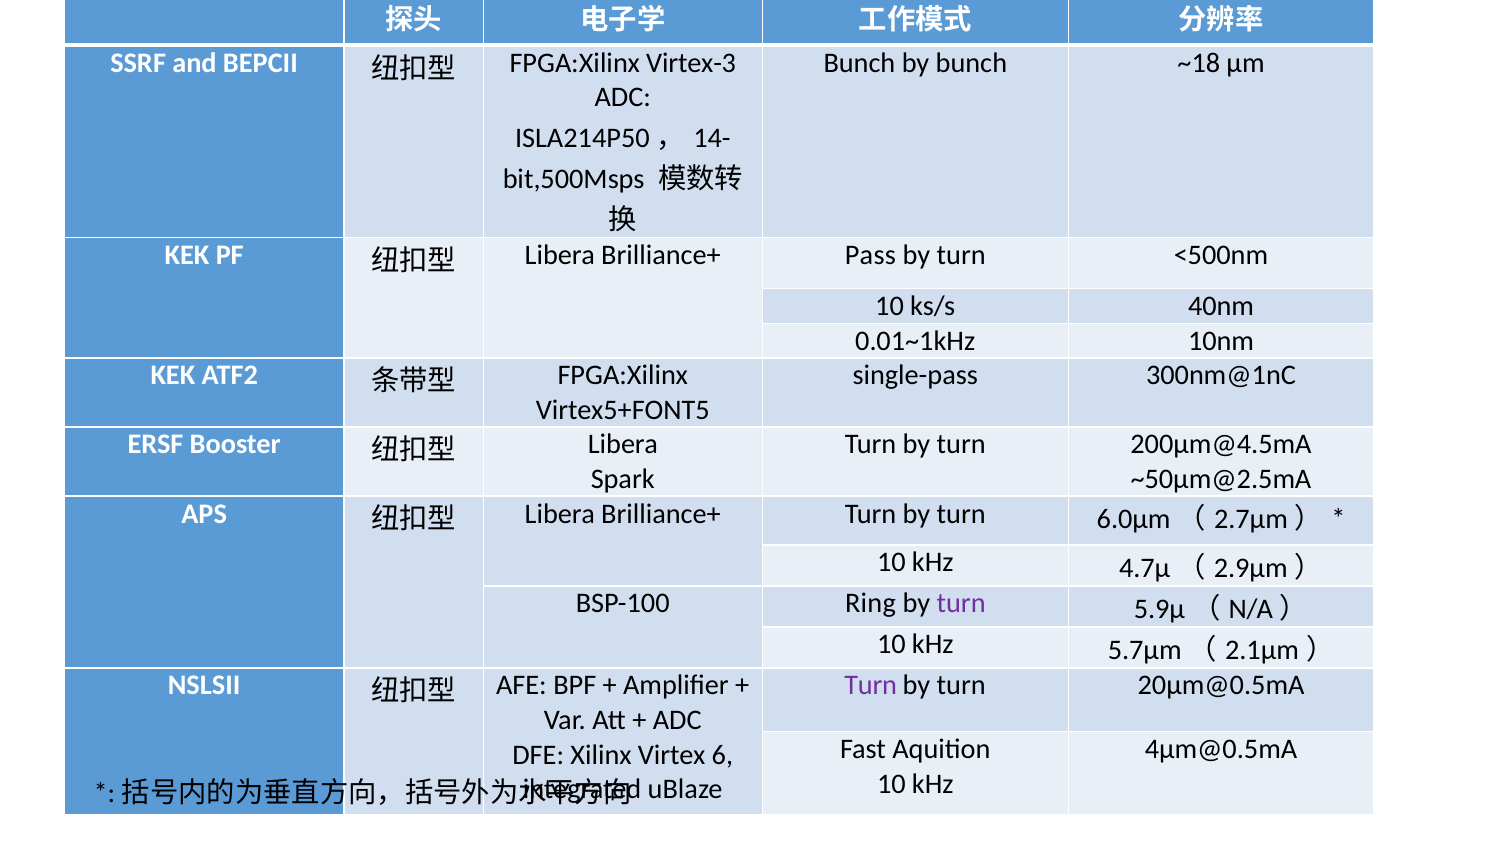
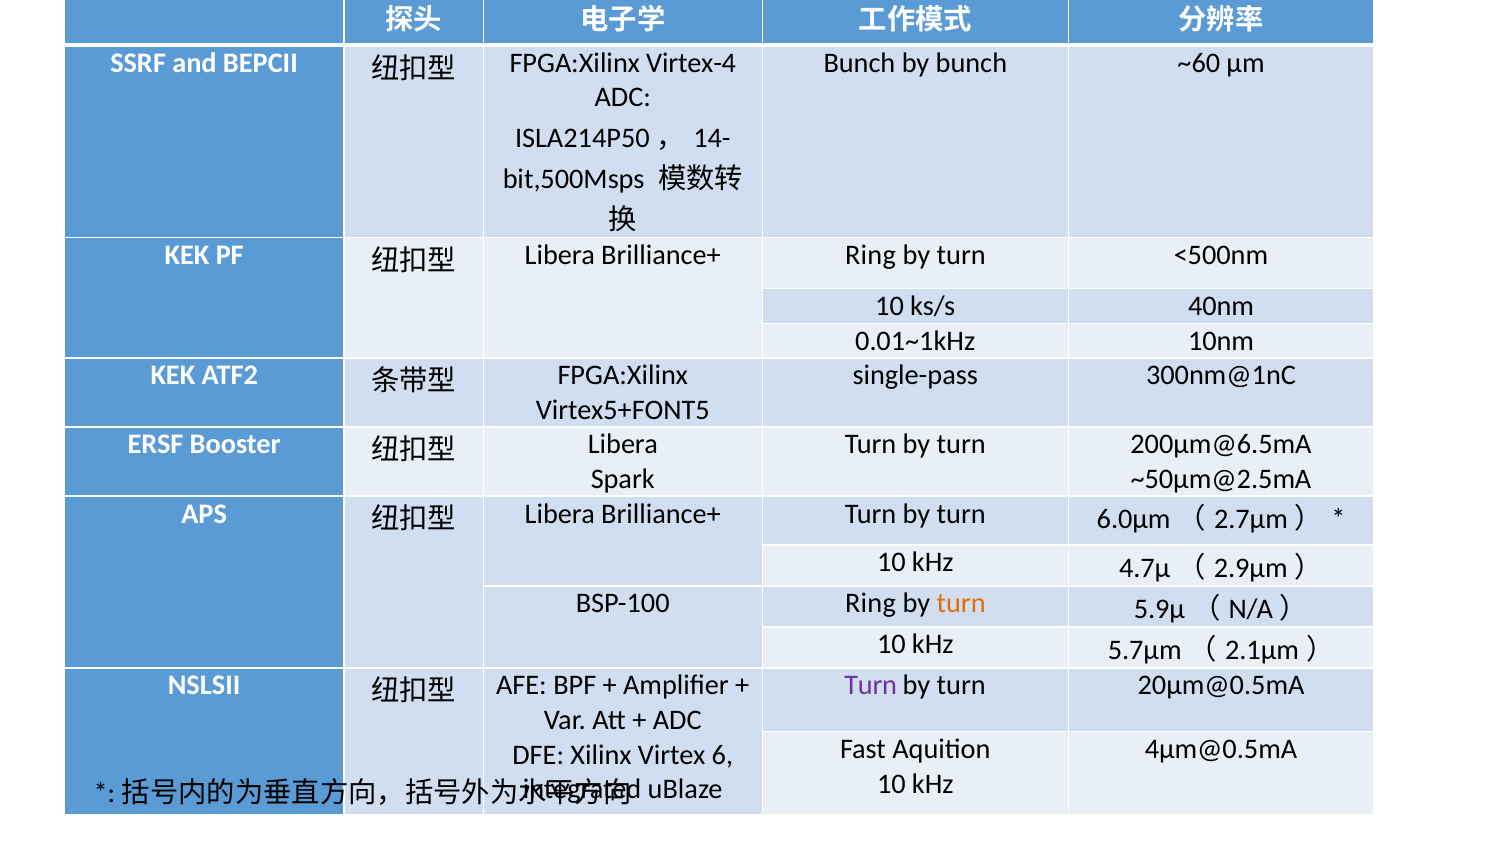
Virtex-3: Virtex-3 -> Virtex-4
~18: ~18 -> ~60
Brilliance+ Pass: Pass -> Ring
200μm@4.5mA: 200μm@4.5mA -> 200μm@6.5mA
turn at (961, 604) colour: purple -> orange
